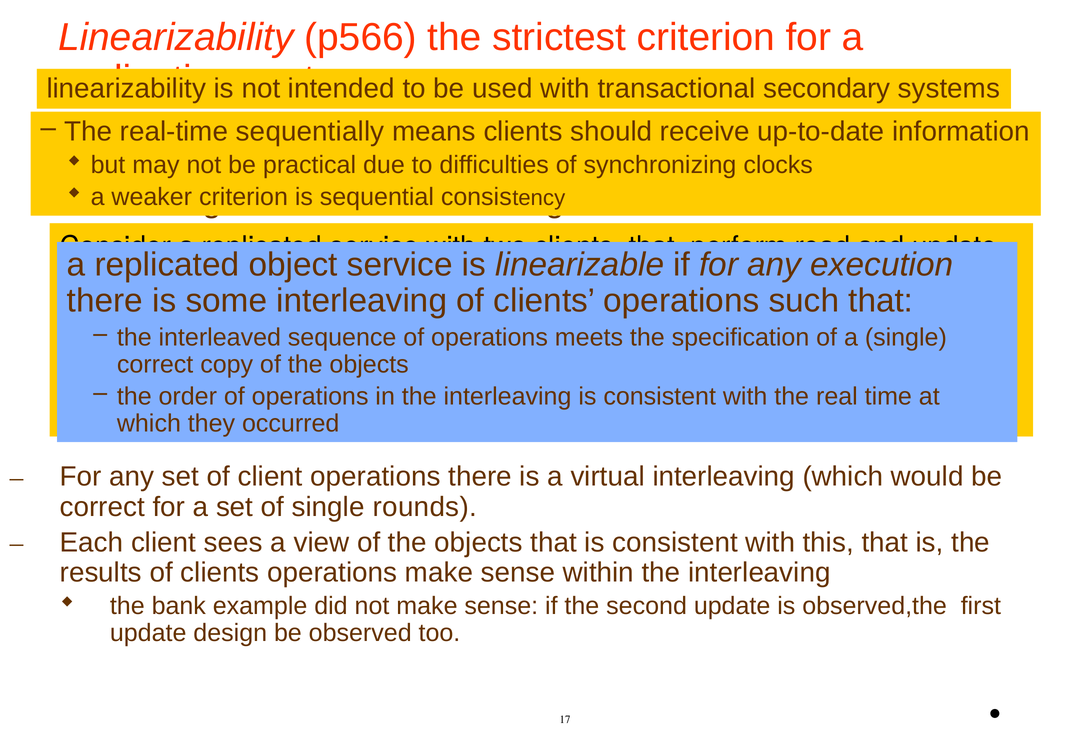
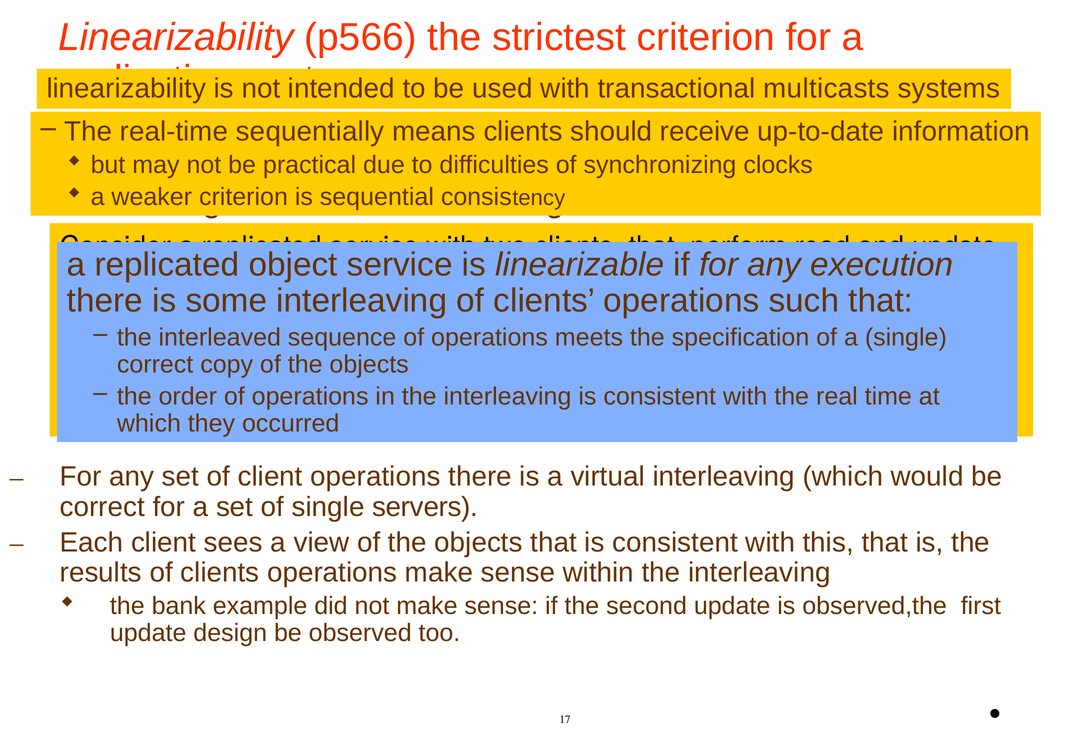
secondary: secondary -> multicasts
rounds: rounds -> servers
